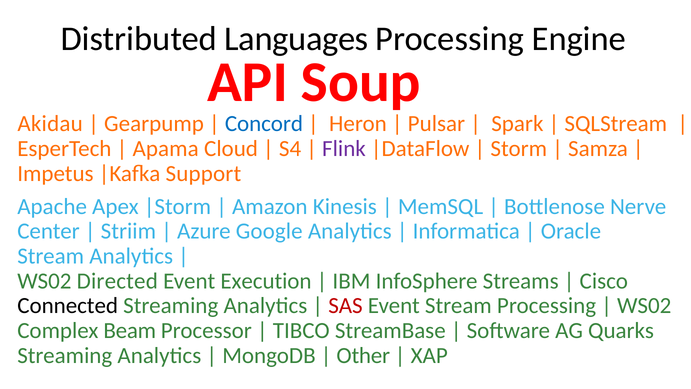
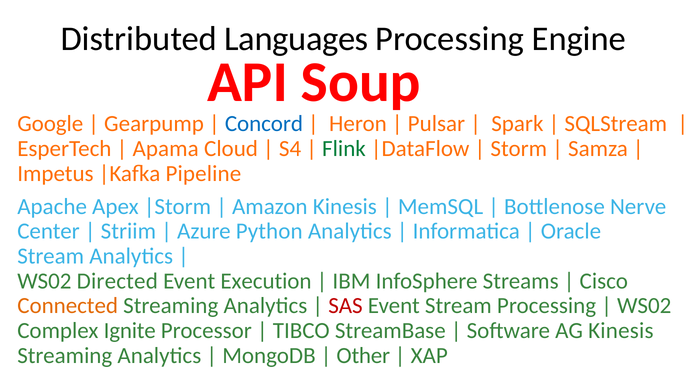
Akidau: Akidau -> Google
Flink colour: purple -> green
Support: Support -> Pipeline
Google: Google -> Python
Connected colour: black -> orange
Beam: Beam -> Ignite
AG Quarks: Quarks -> Kinesis
